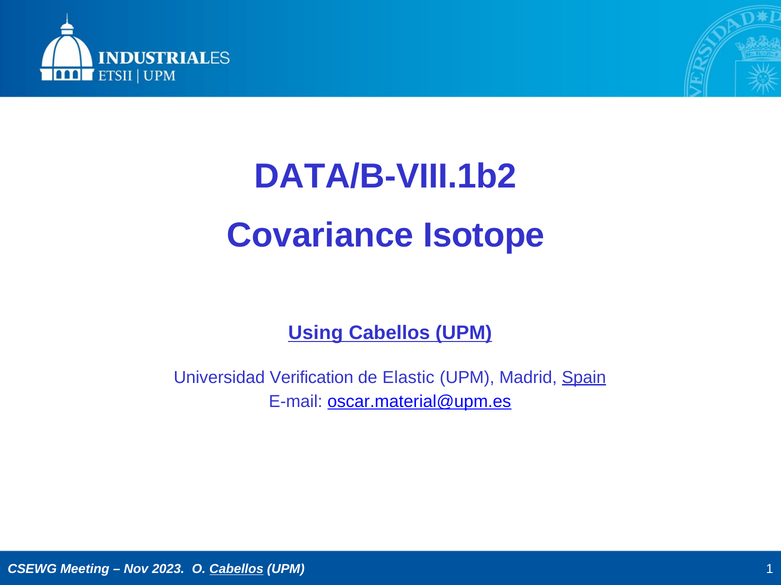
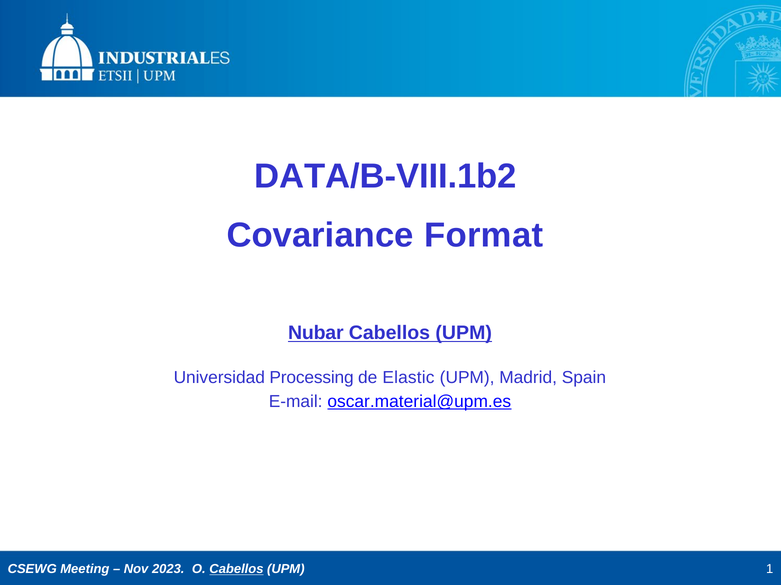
Isotope: Isotope -> Format
Using: Using -> Nubar
Verification: Verification -> Processing
Spain underline: present -> none
